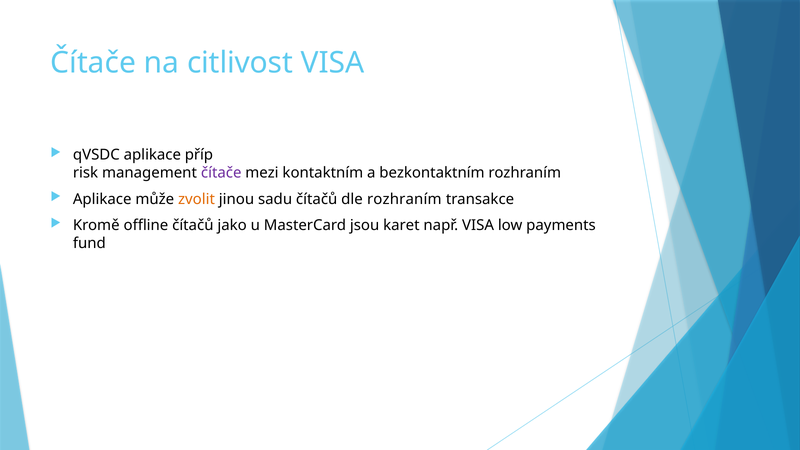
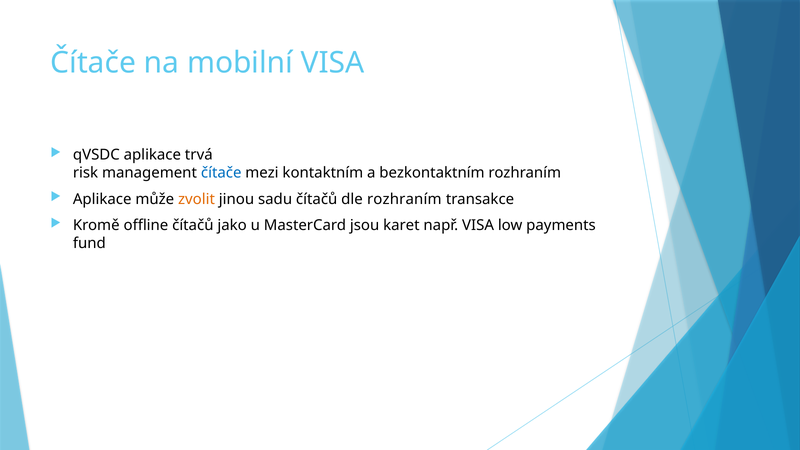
citlivost: citlivost -> mobilní
příp: příp -> trvá
čítače at (221, 173) colour: purple -> blue
